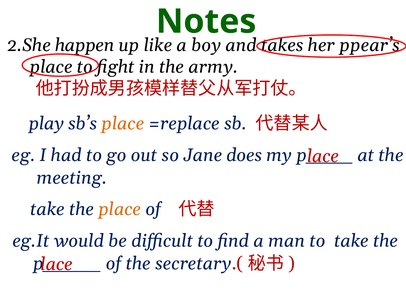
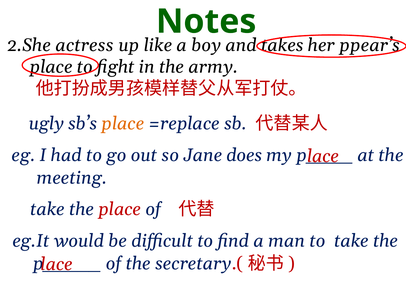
happen: happen -> actress
play: play -> ugly
place at (120, 209) colour: orange -> red
